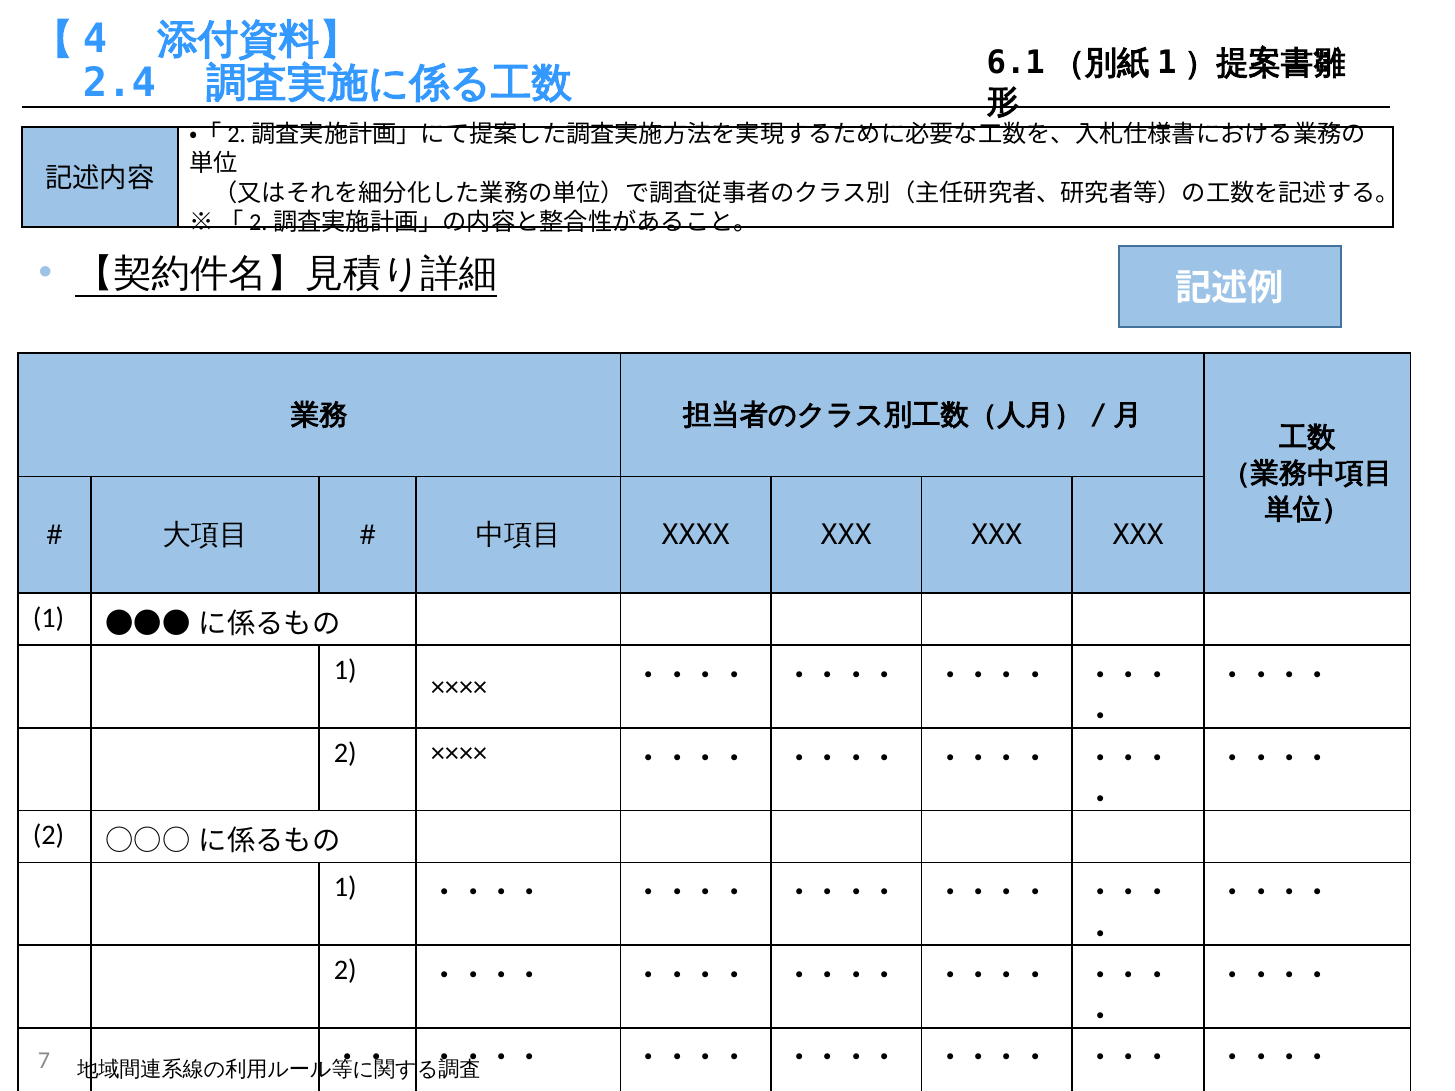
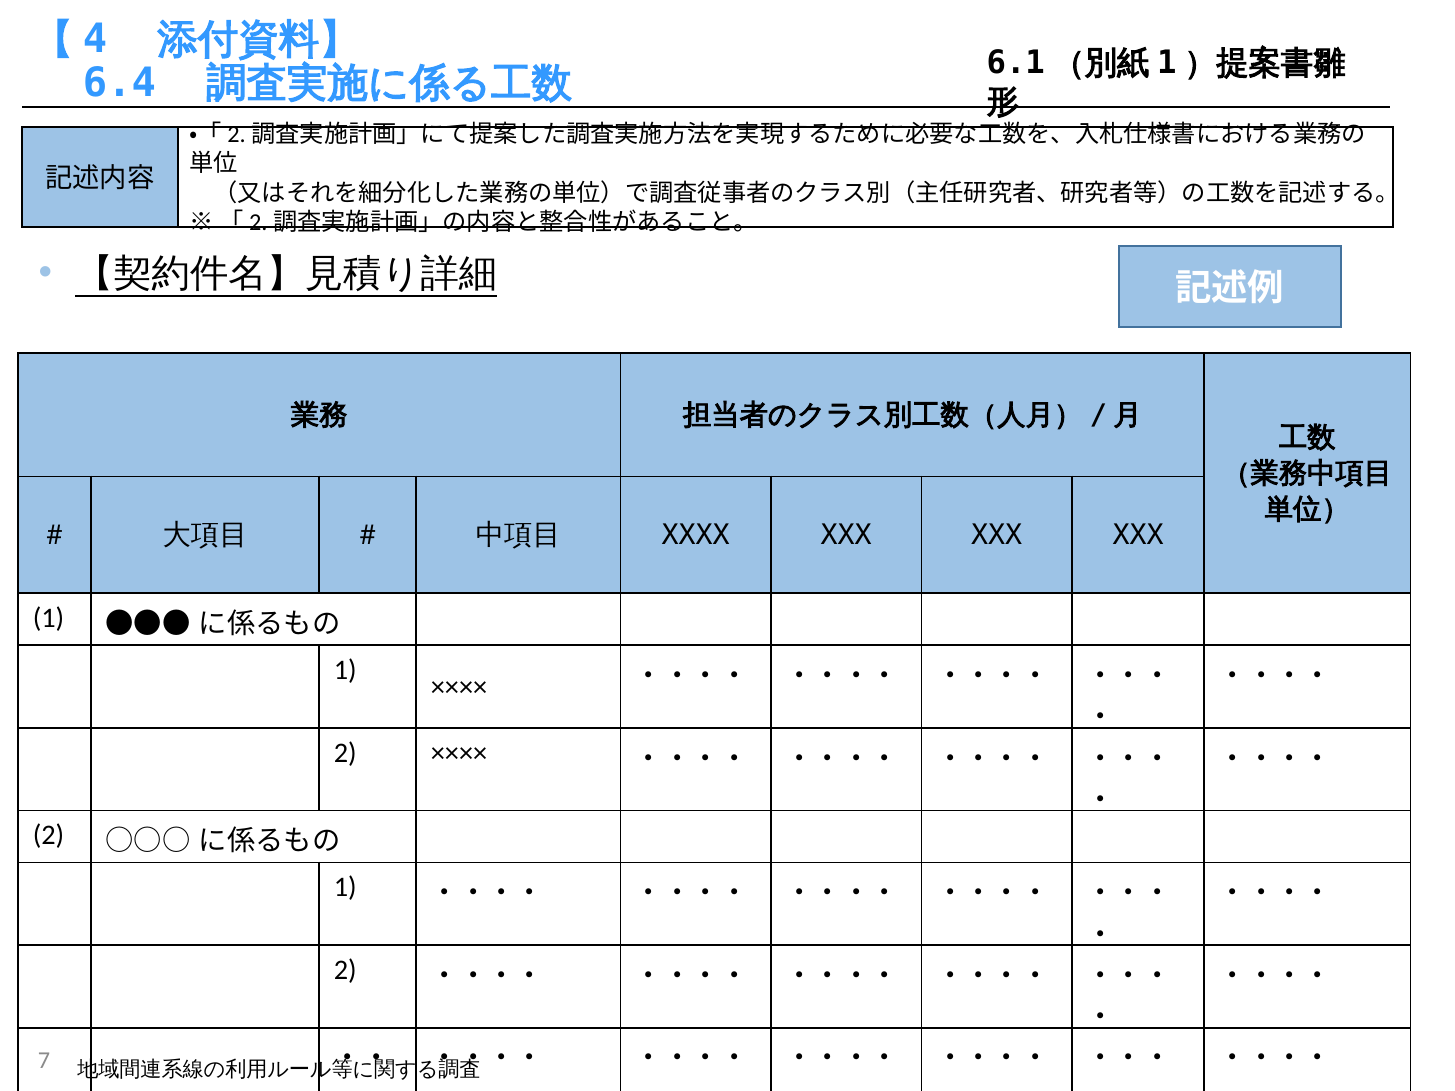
2.4: 2.4 -> 6.4
